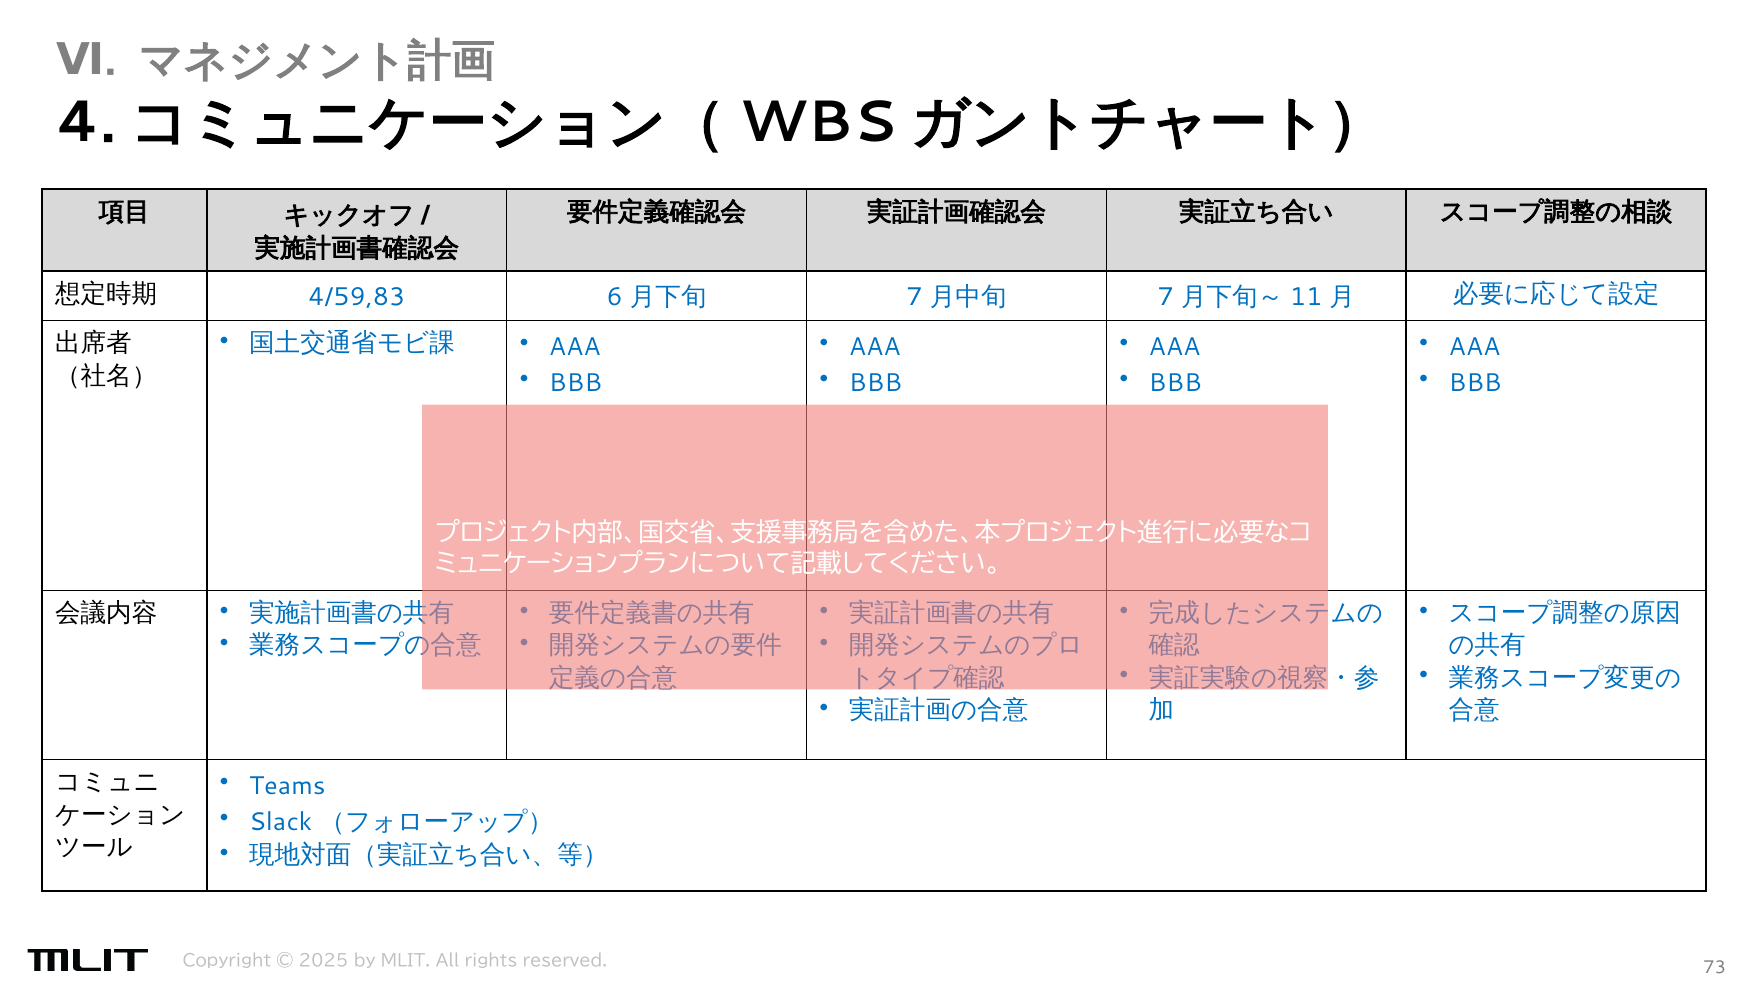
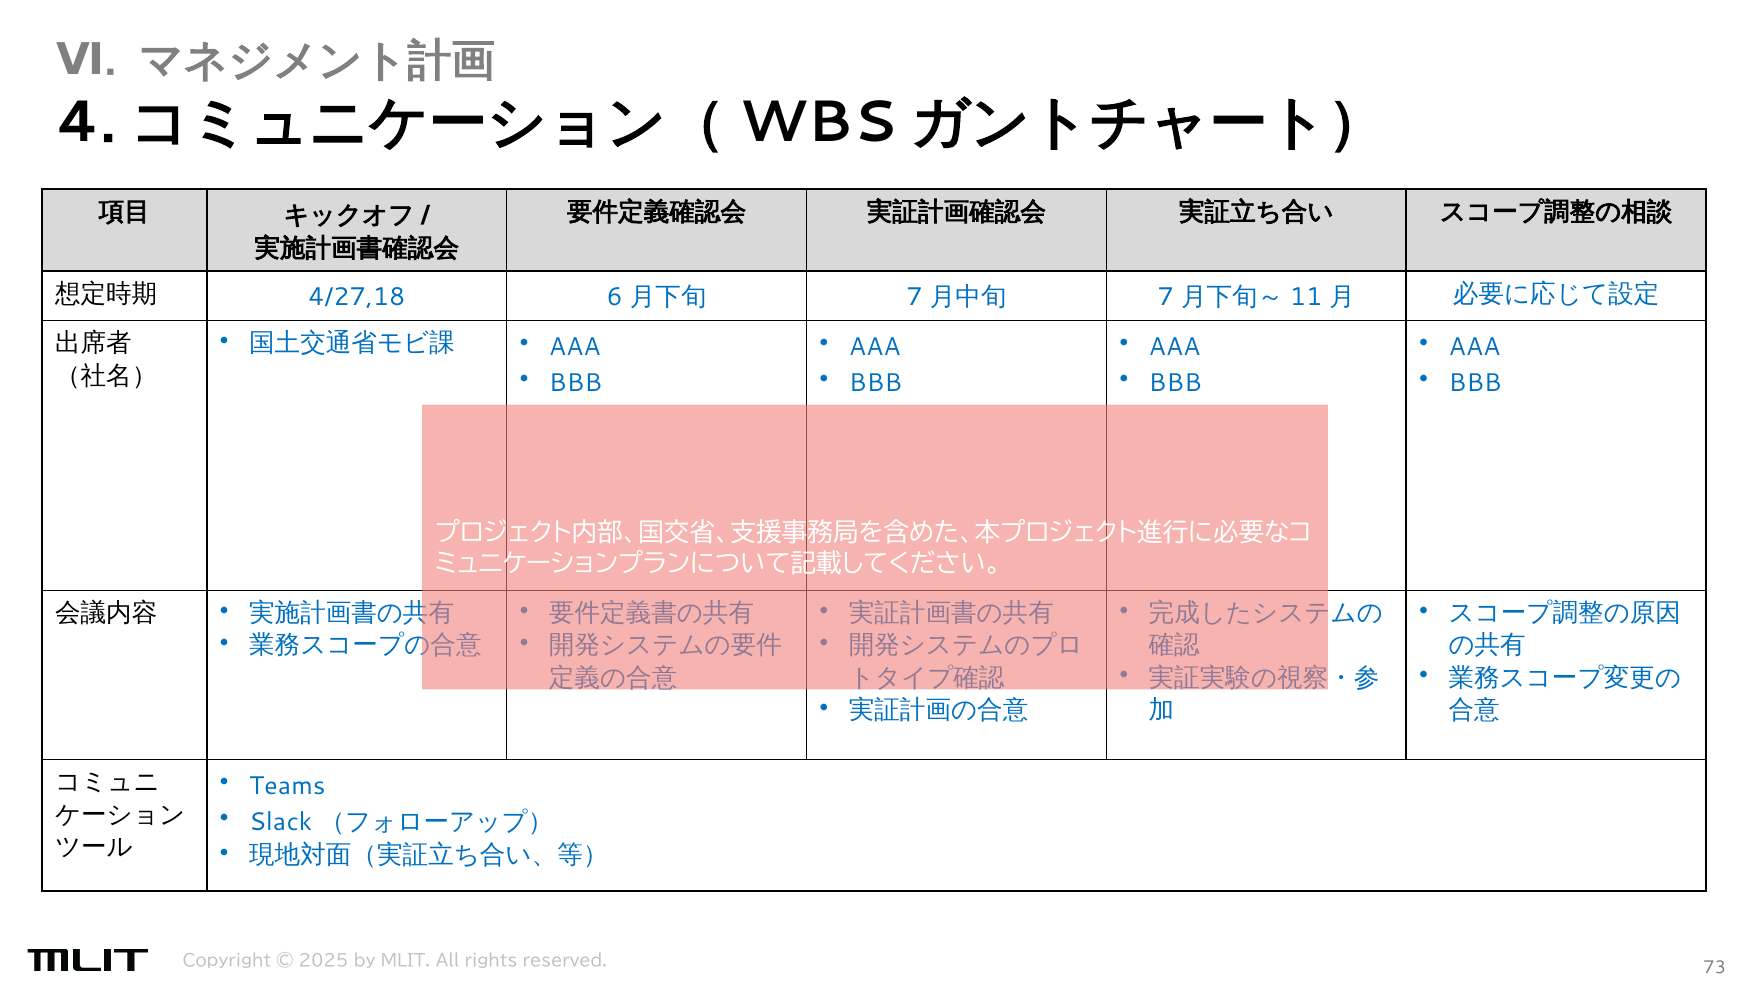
4/59,83: 4/59,83 -> 4/27,18
